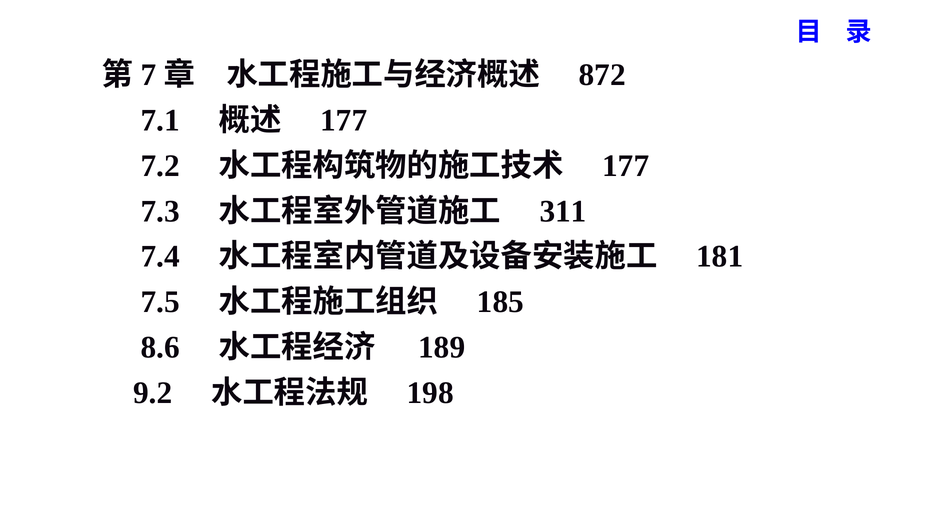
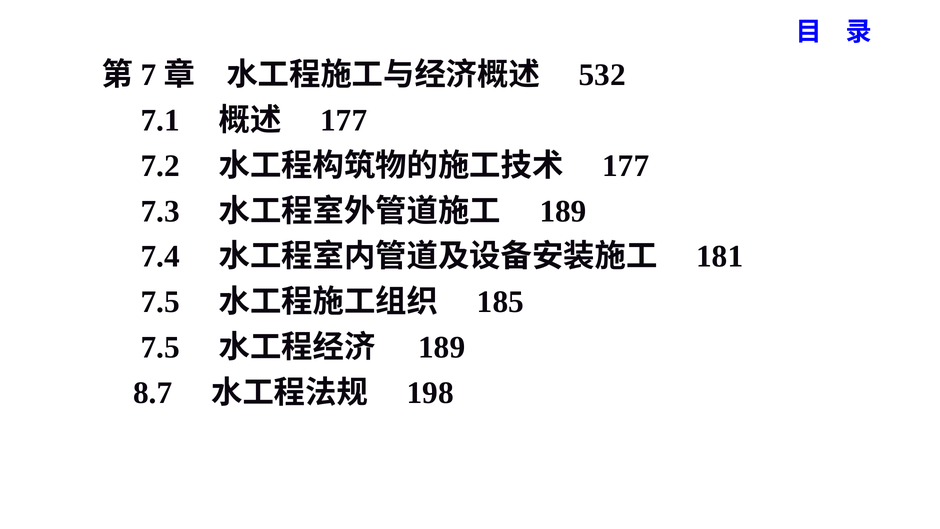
872: 872 -> 532
311 at (563, 211): 311 -> 189
8.6 at (160, 347): 8.6 -> 7.5
9.2: 9.2 -> 8.7
